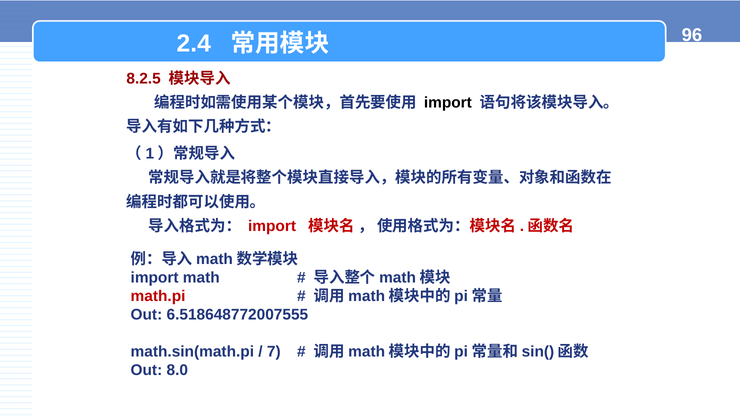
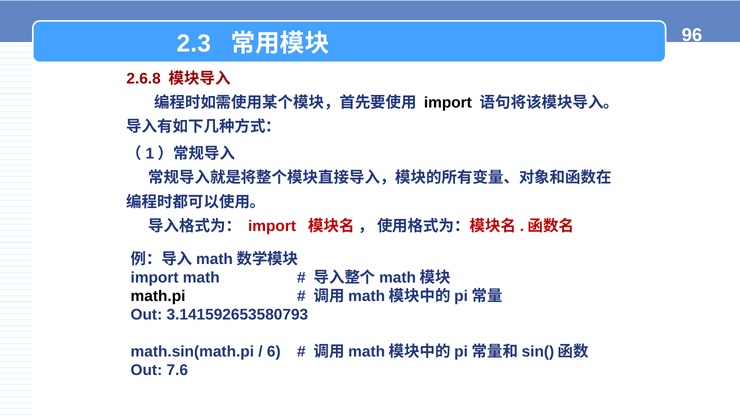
2.4: 2.4 -> 2.3
8.2.5: 8.2.5 -> 2.6.8
math.pi colour: red -> black
6.518648772007555: 6.518648772007555 -> 3.141592653580793
7: 7 -> 6
8.0: 8.0 -> 7.6
